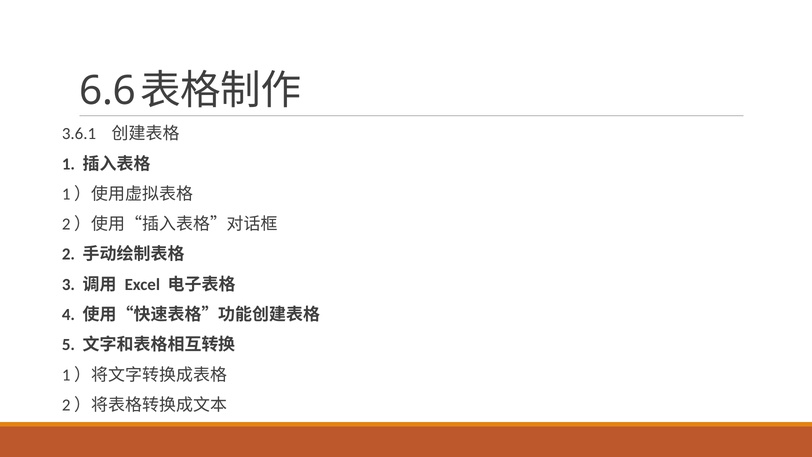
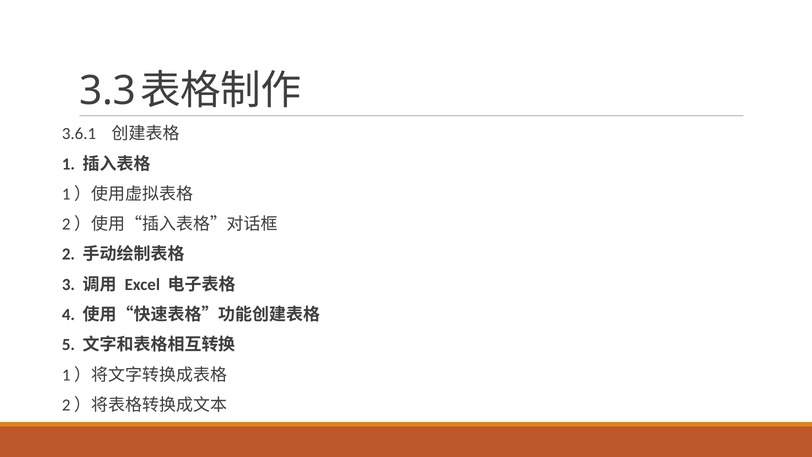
6.6: 6.6 -> 3.3
